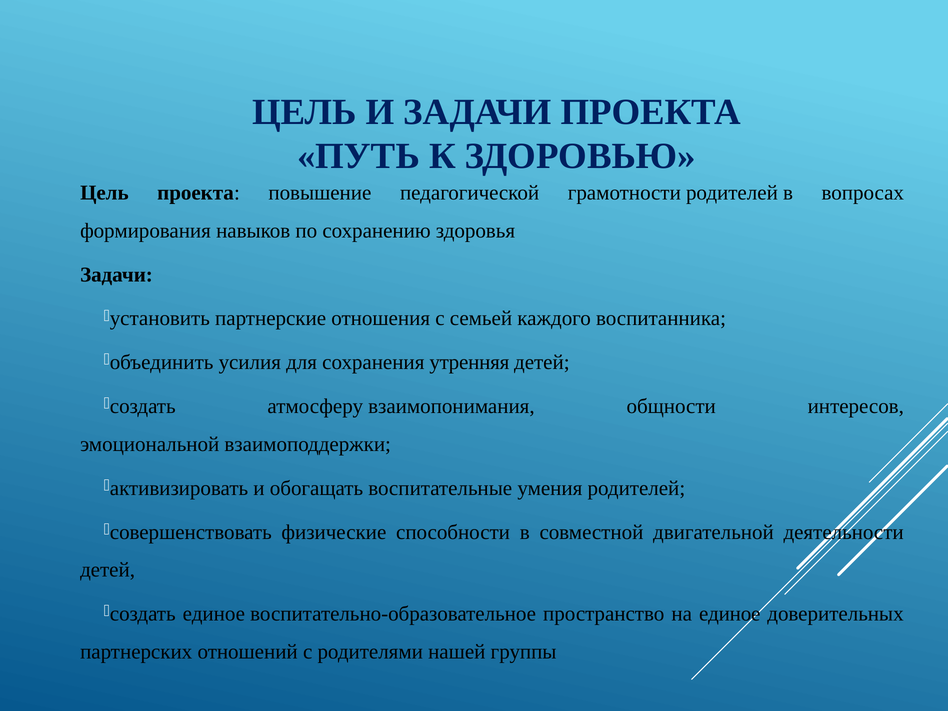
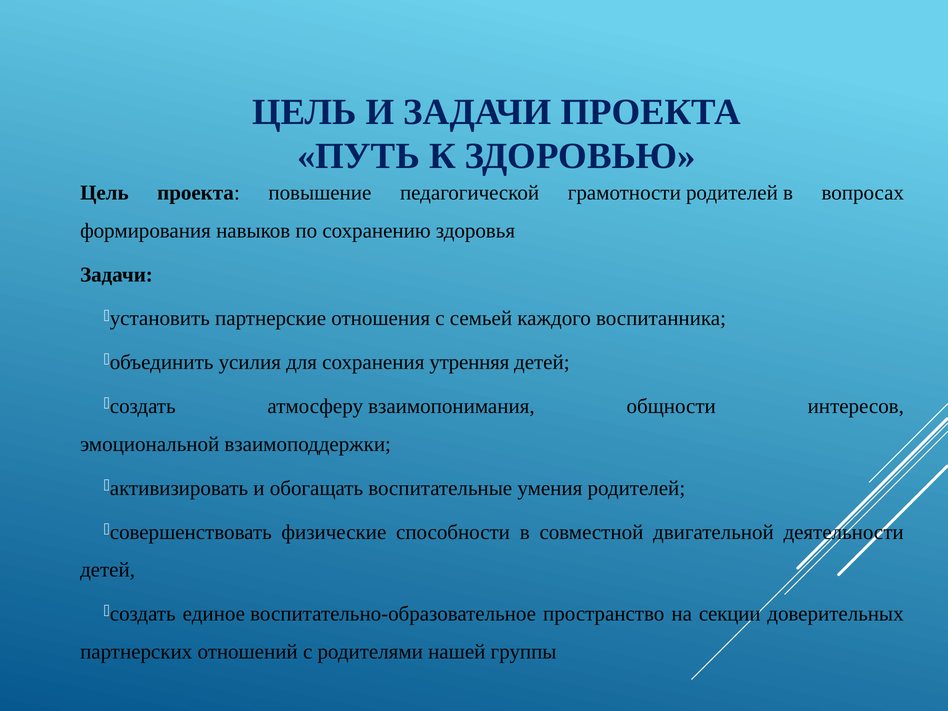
на единое: единое -> секции
